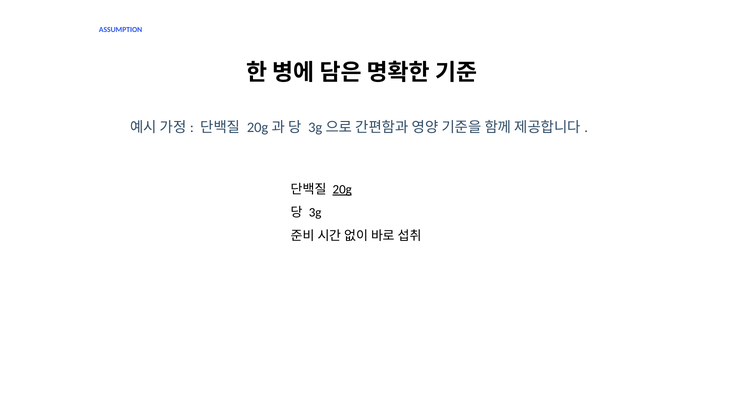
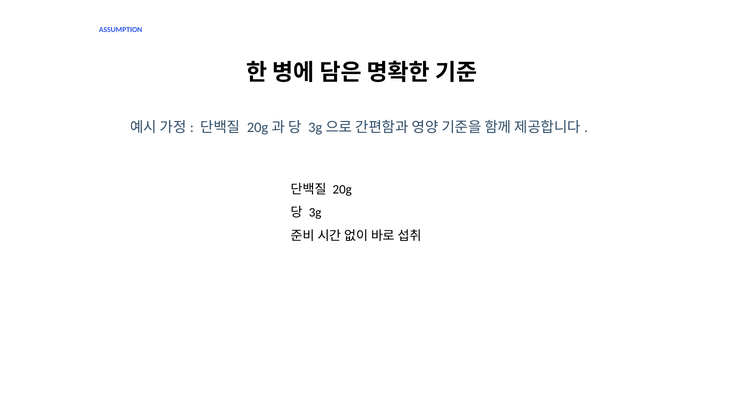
20g underline: present -> none
